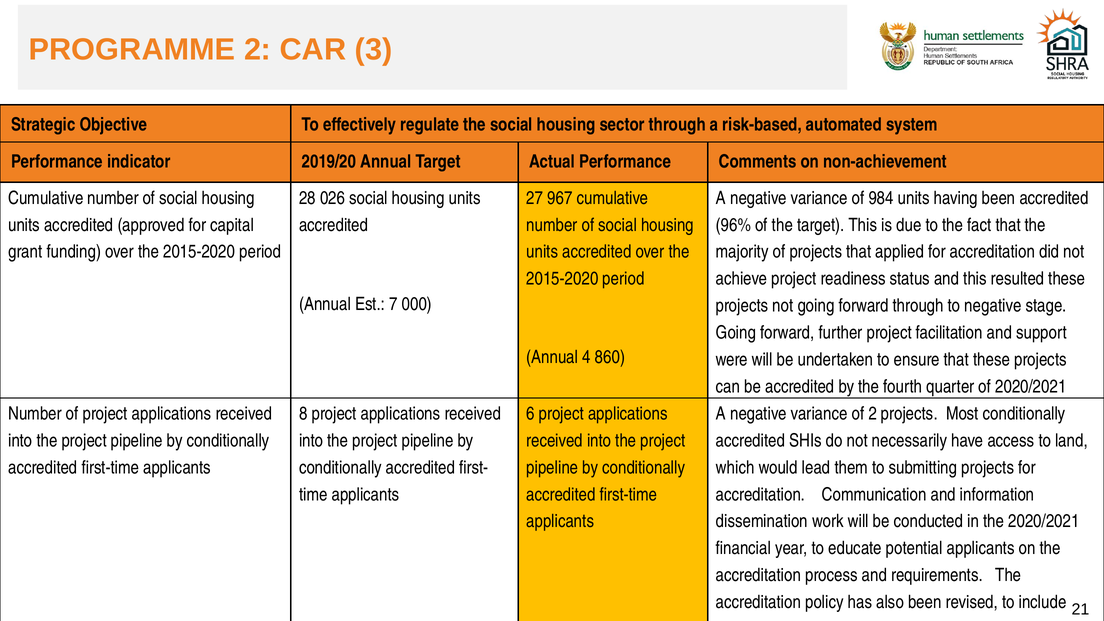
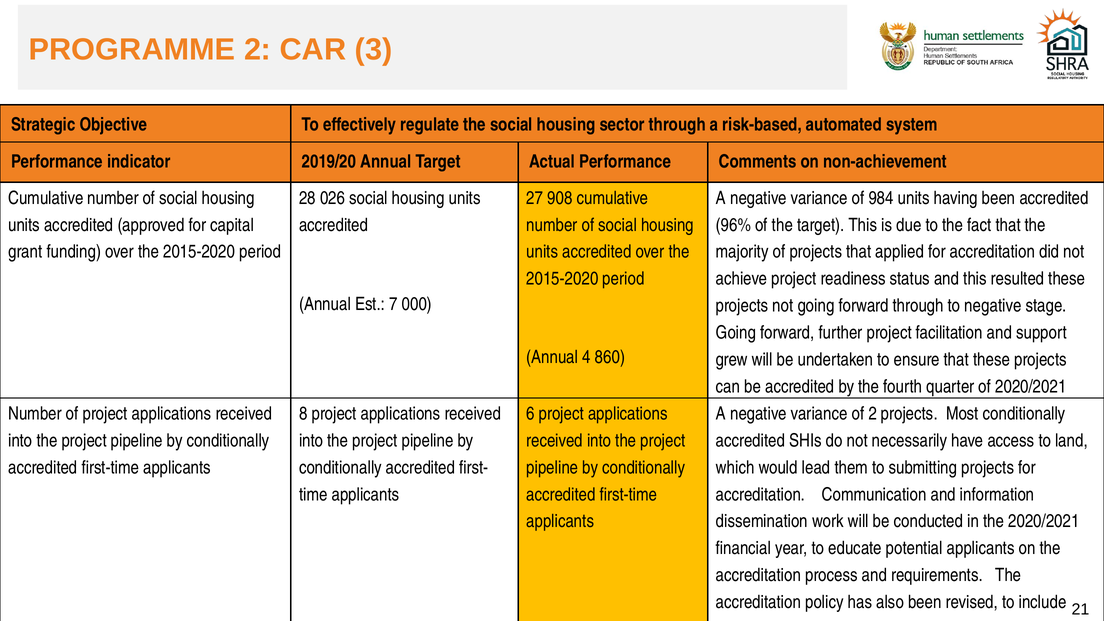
967: 967 -> 908
were: were -> grew
